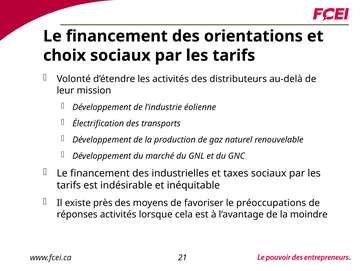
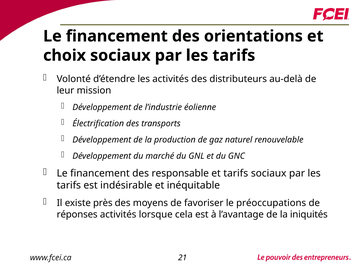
industrielles: industrielles -> responsable
et taxes: taxes -> tarifs
moindre: moindre -> iniquités
